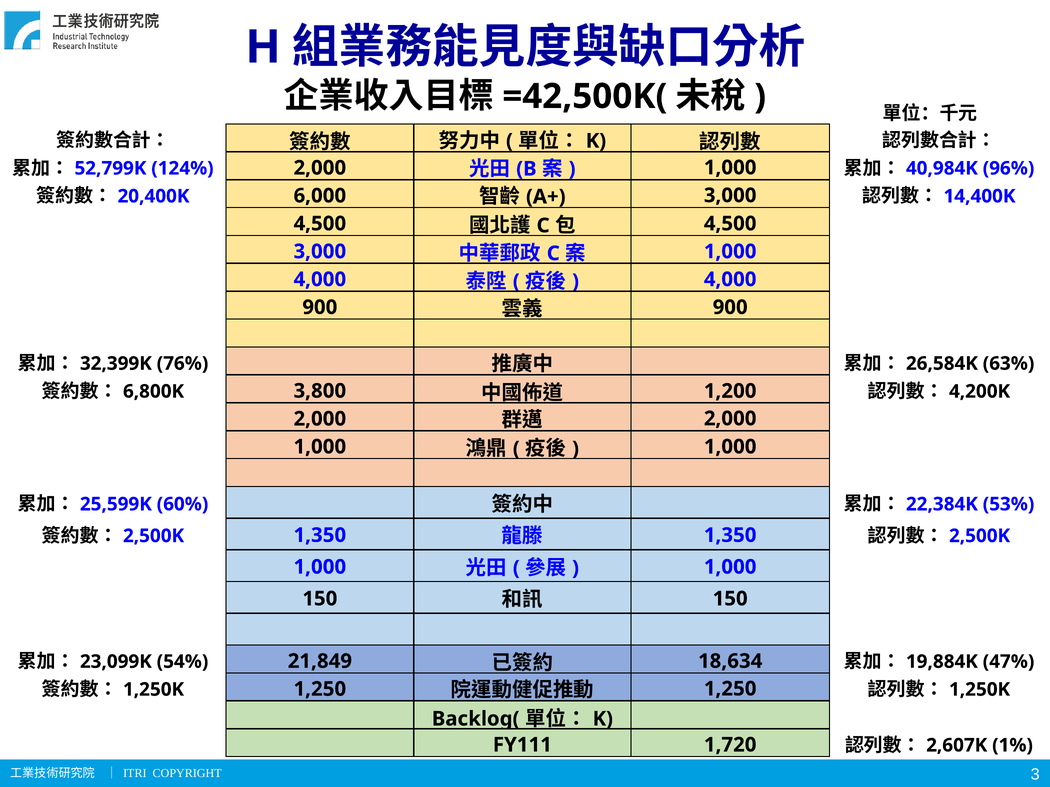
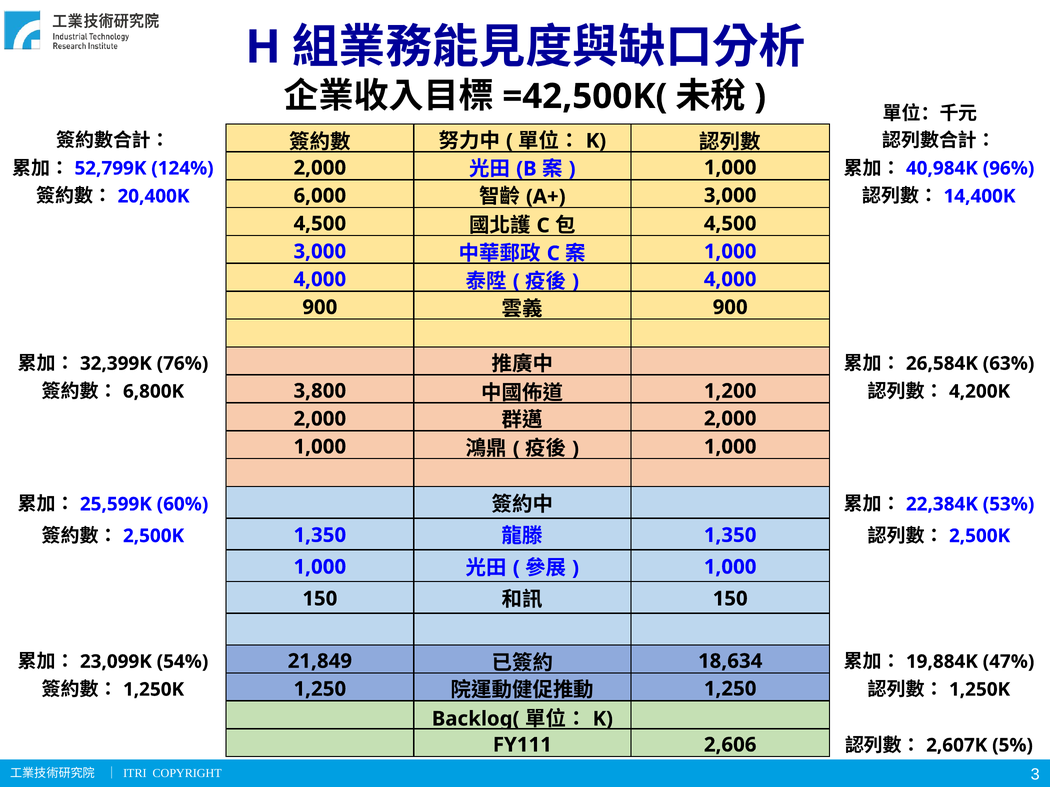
1,720: 1,720 -> 2,606
1%: 1% -> 5%
